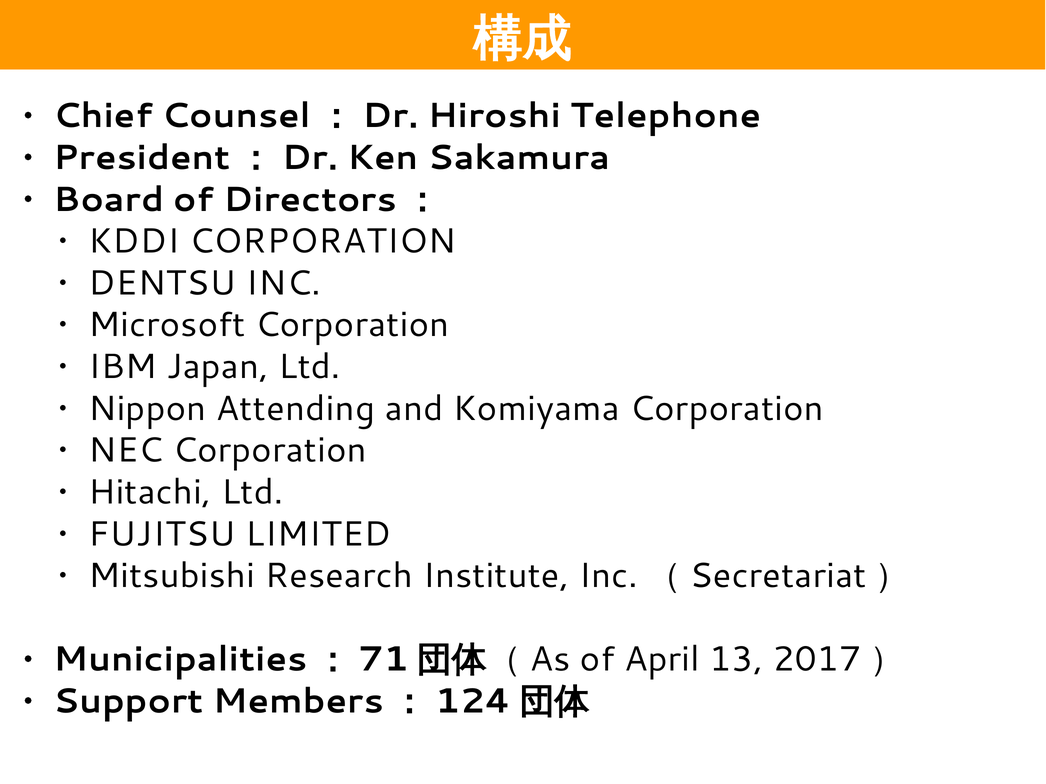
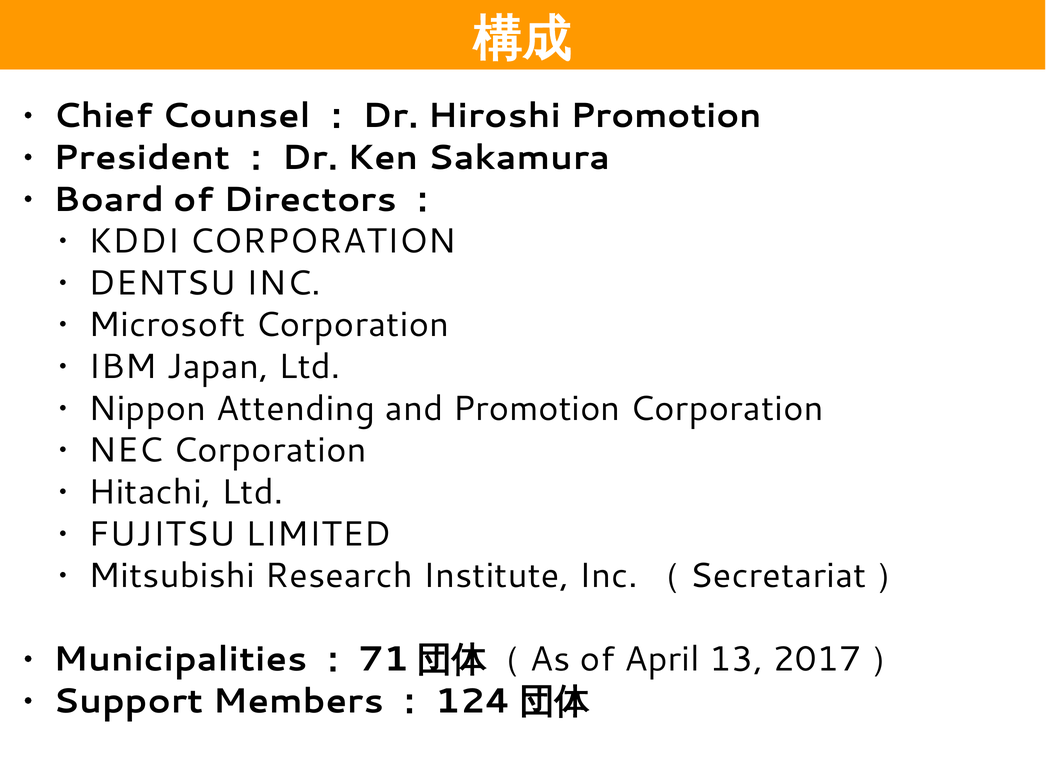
Hiroshi Telephone: Telephone -> Promotion
and Komiyama: Komiyama -> Promotion
